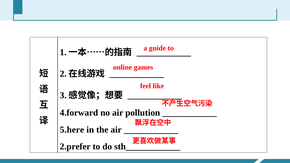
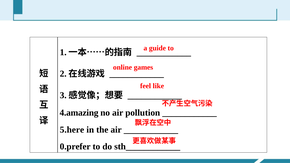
4.forward: 4.forward -> 4.amazing
2.prefer: 2.prefer -> 0.prefer
